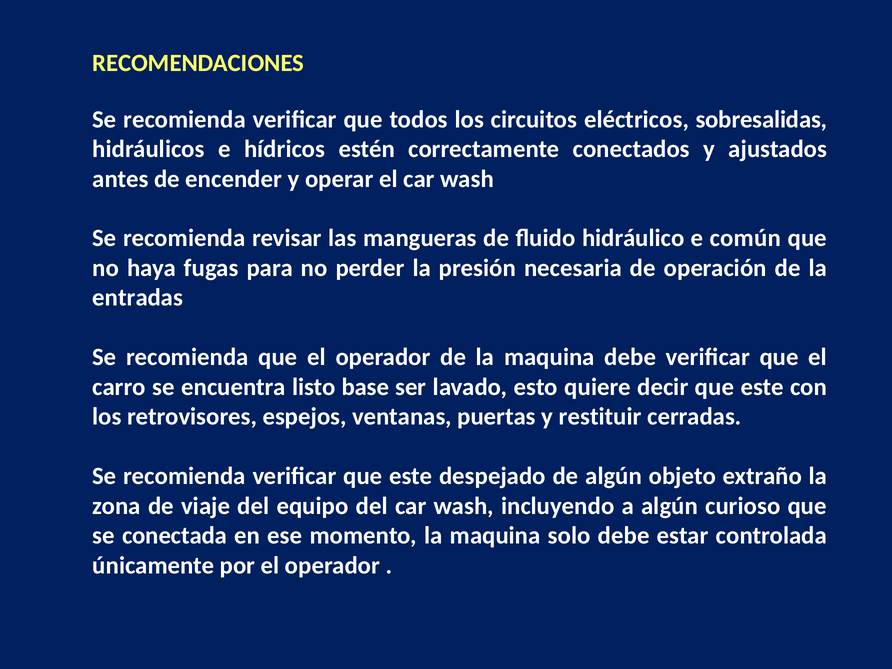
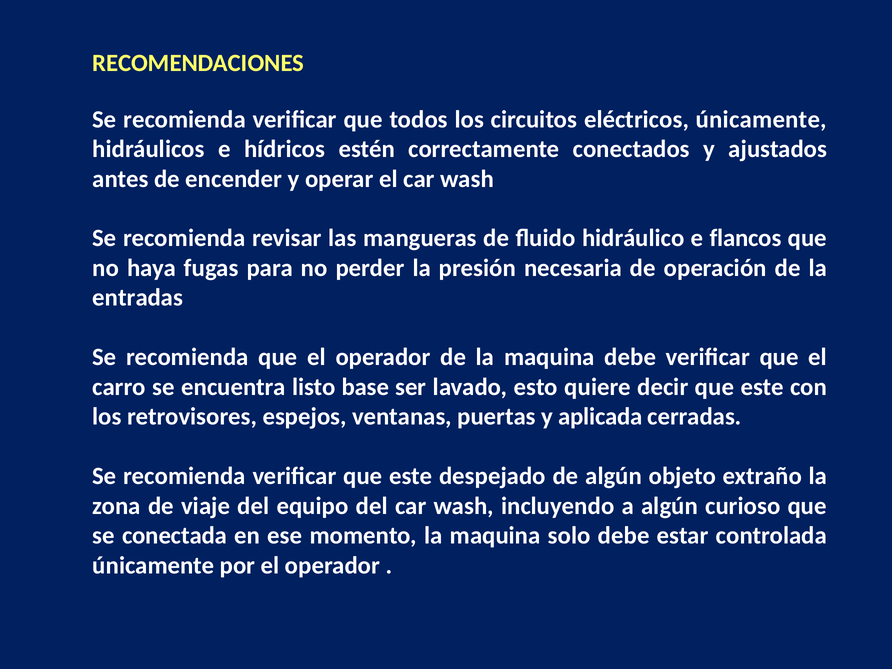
eléctricos sobresalidas: sobresalidas -> únicamente
común: común -> flancos
restituir: restituir -> aplicada
